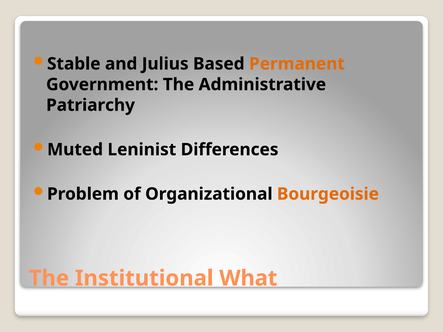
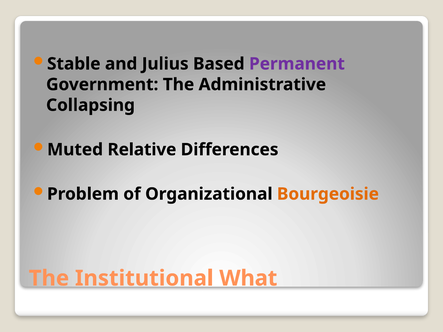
Permanent colour: orange -> purple
Patriarchy: Patriarchy -> Collapsing
Leninist: Leninist -> Relative
